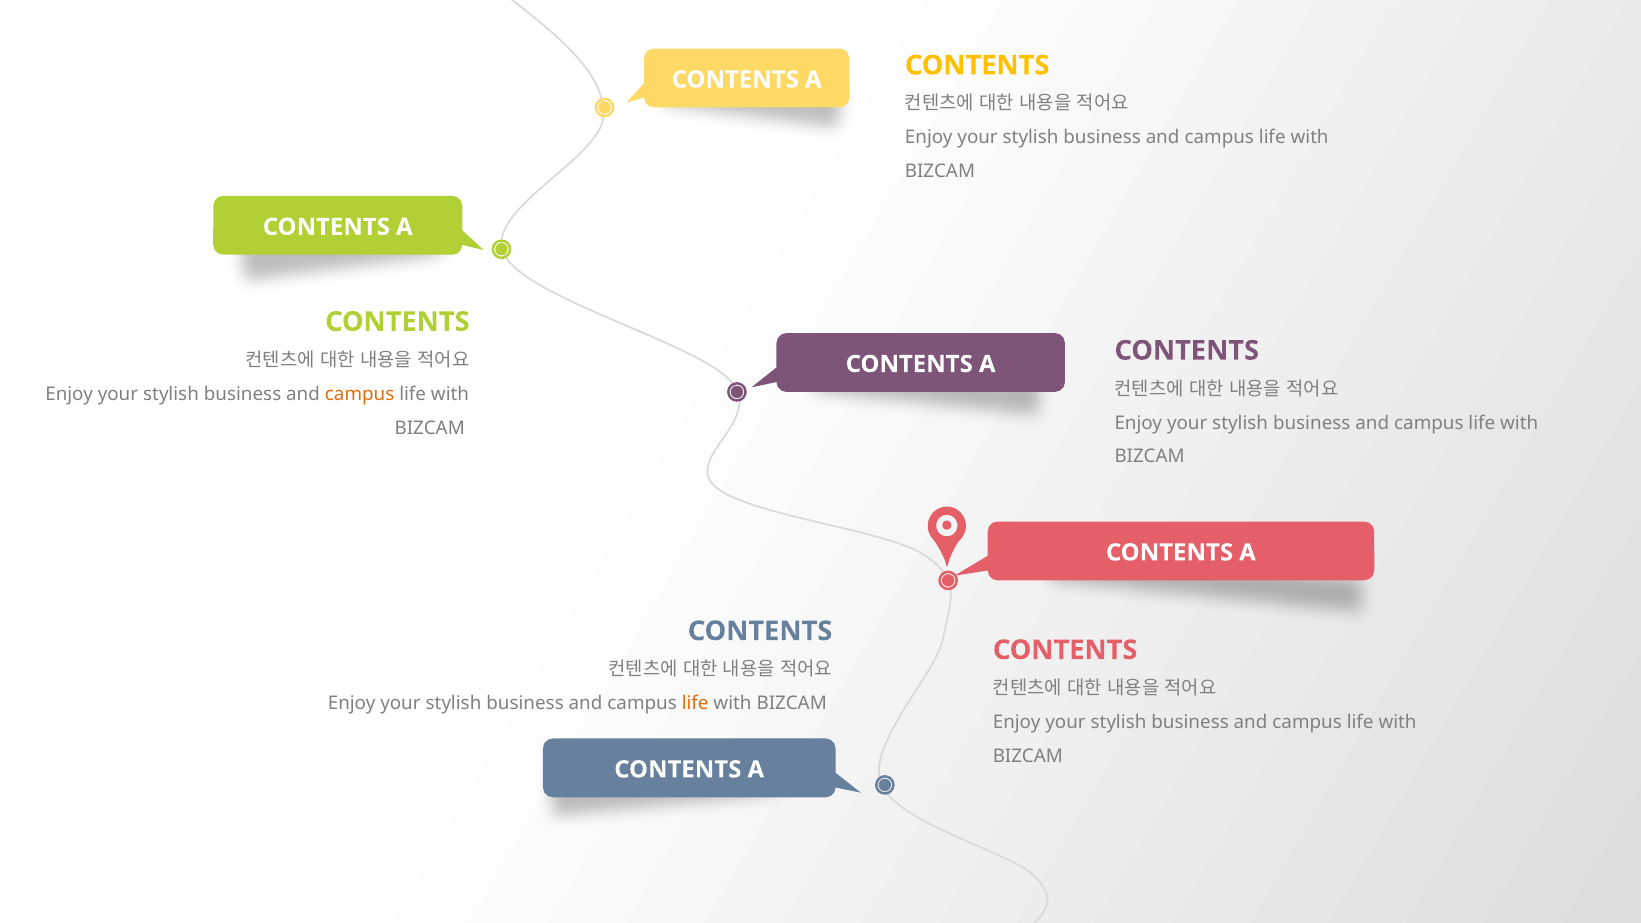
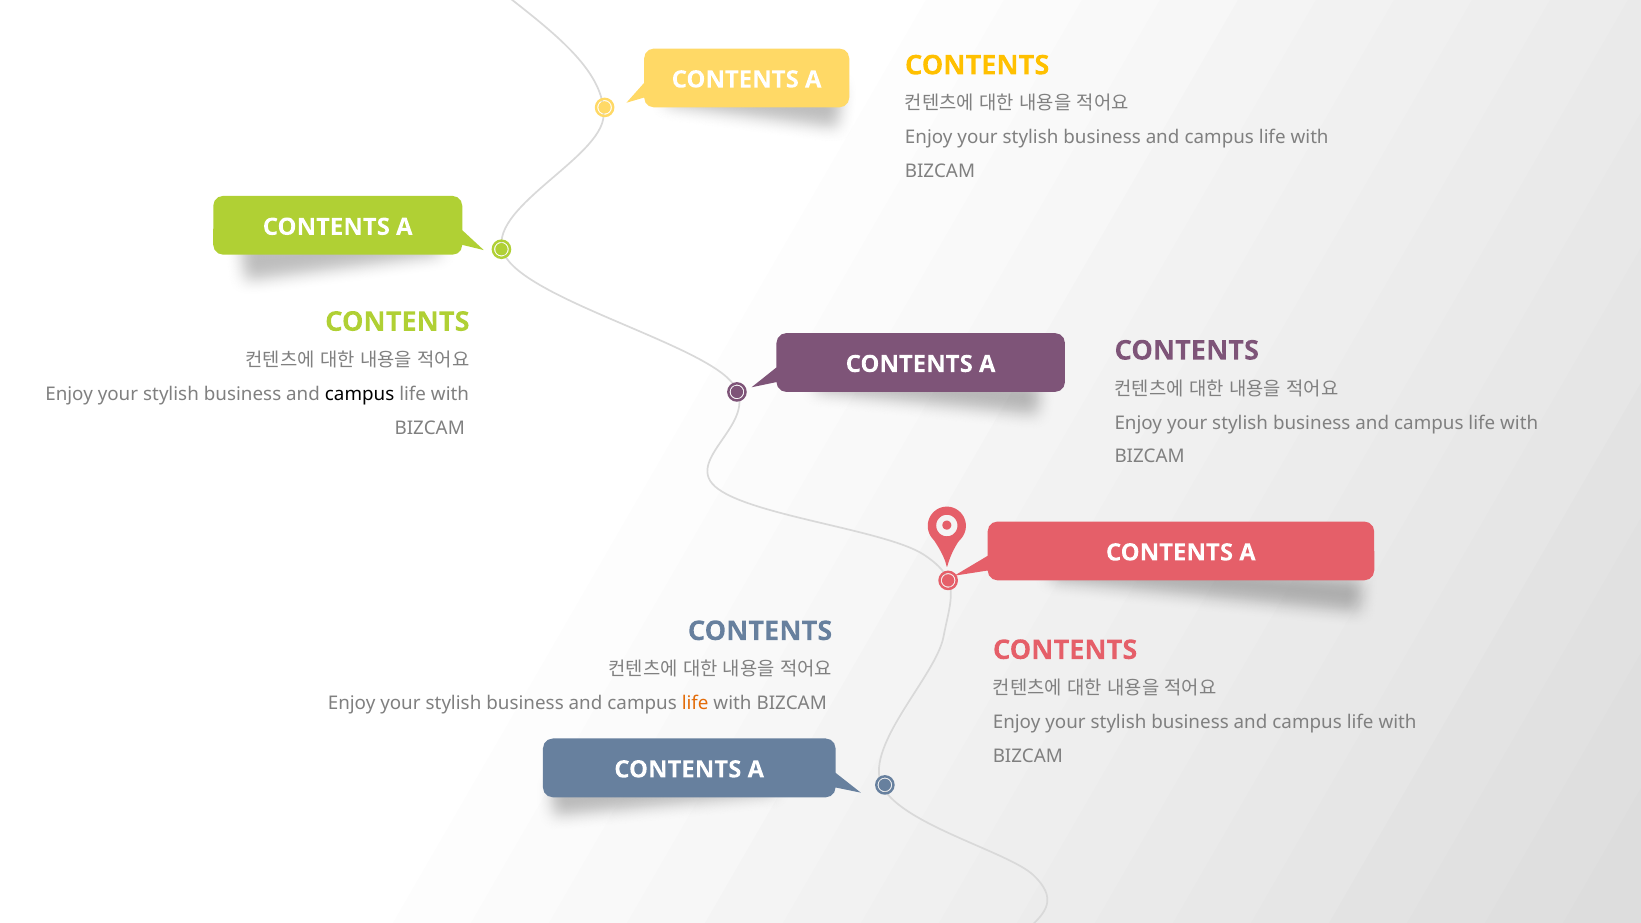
campus at (360, 394) colour: orange -> black
